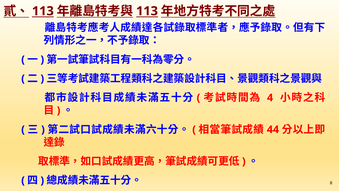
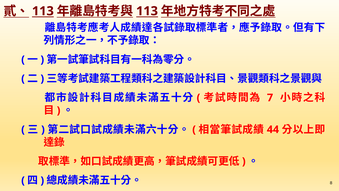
4: 4 -> 7
